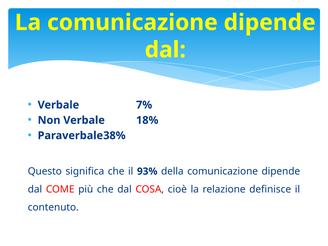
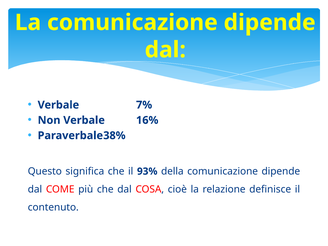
18%: 18% -> 16%
